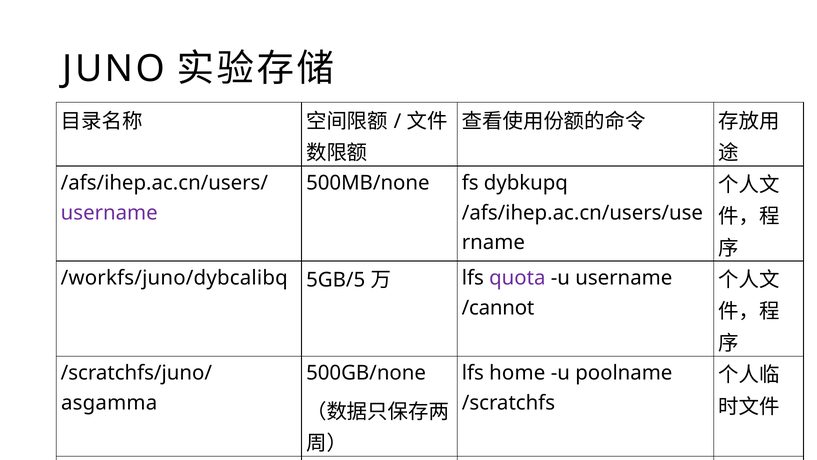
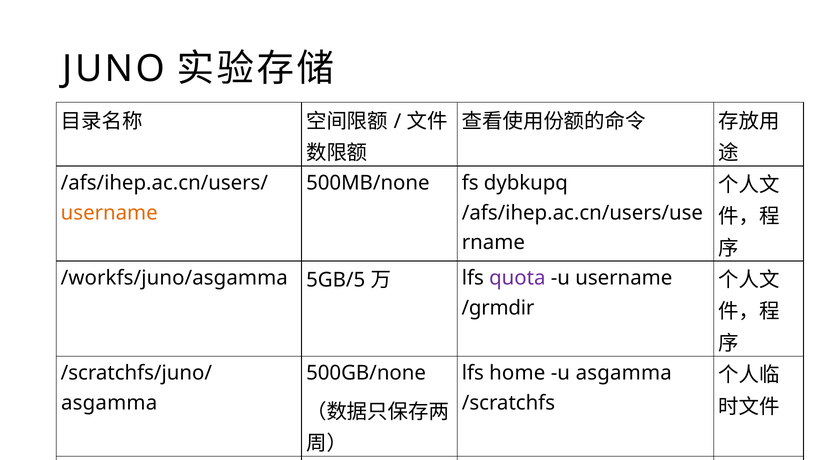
username at (109, 213) colour: purple -> orange
/workfs/juno/dybcalibq: /workfs/juno/dybcalibq -> /workfs/juno/asgamma
/cannot: /cannot -> /grmdir
u poolname: poolname -> asgamma
